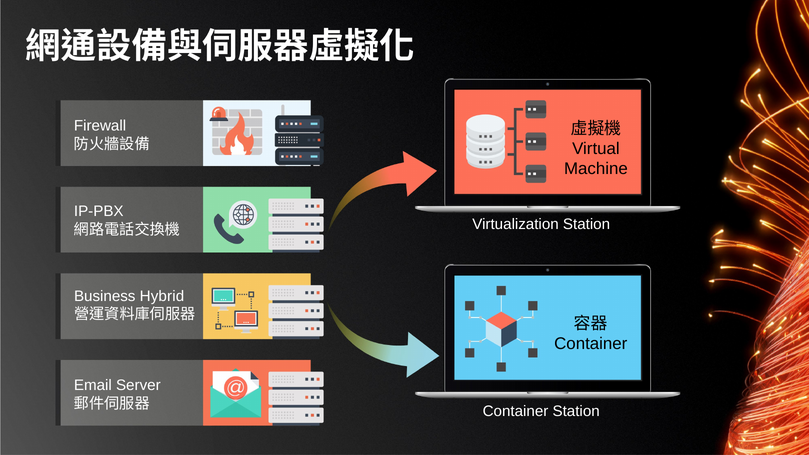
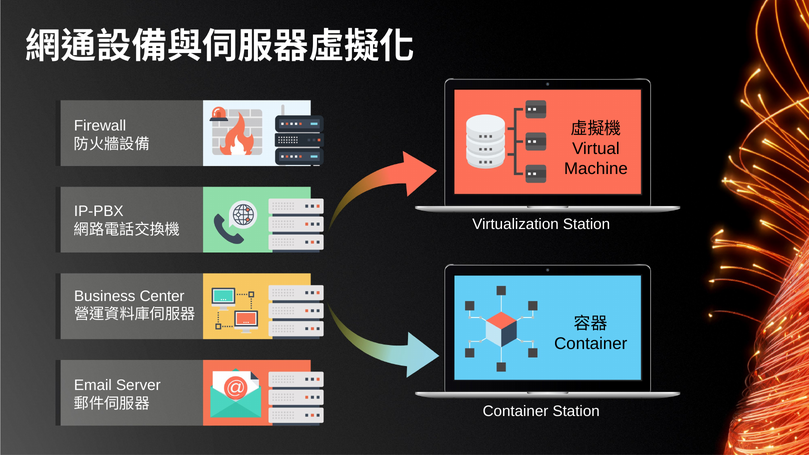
Hybrid: Hybrid -> Center
